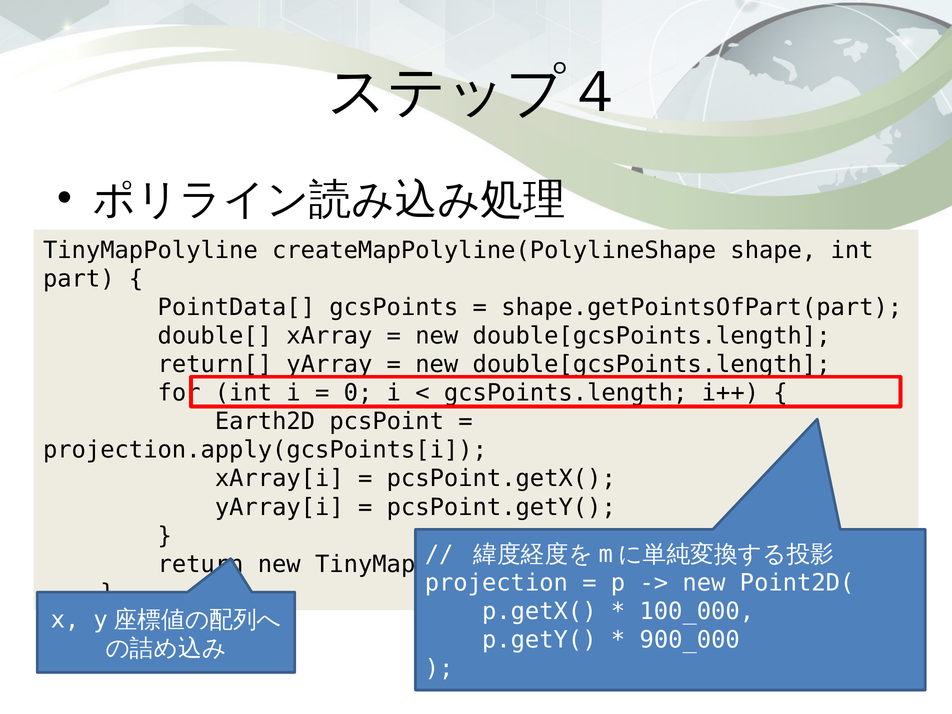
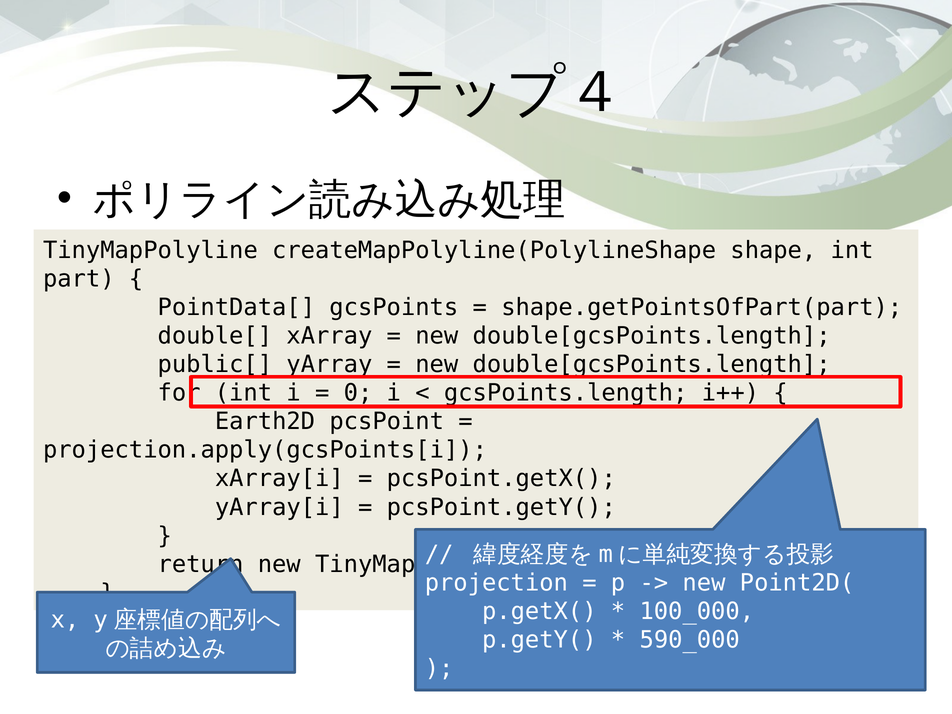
return[: return[ -> public[
900_000: 900_000 -> 590_000
